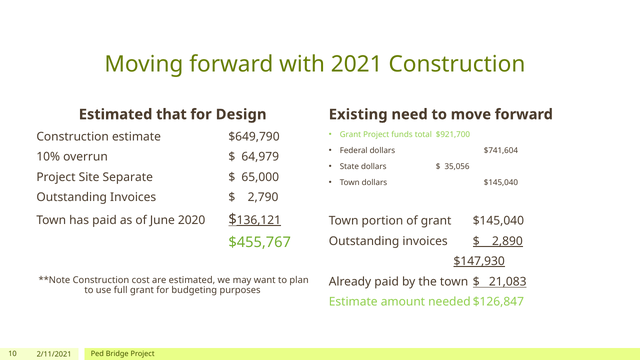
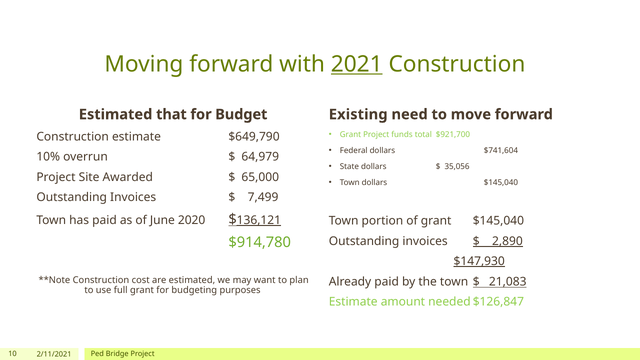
2021 underline: none -> present
Design: Design -> Budget
Separate: Separate -> Awarded
2,790: 2,790 -> 7,499
$455,767: $455,767 -> $914,780
